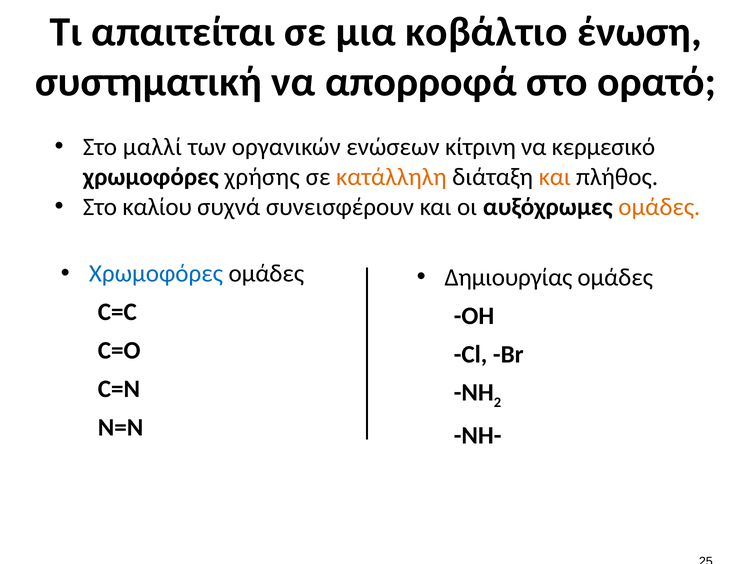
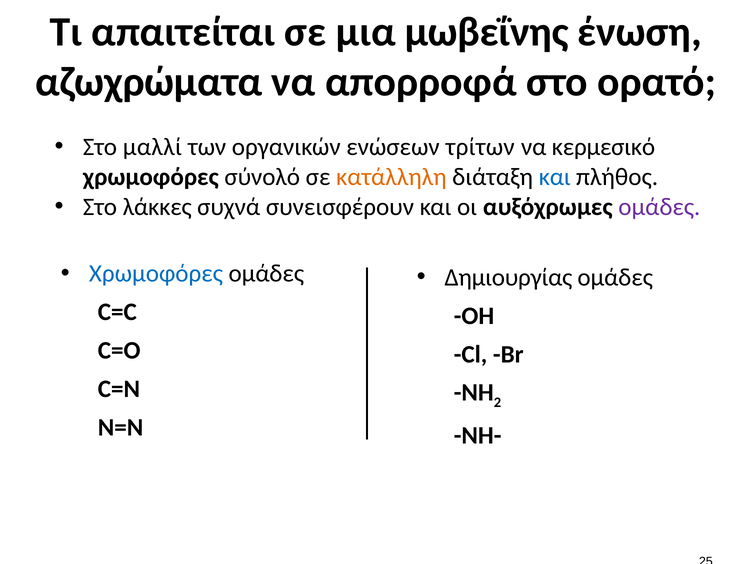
κοβάλτιο: κοβάλτιο -> μωβεΐνης
συστηματική: συστηματική -> αζωχρώματα
κίτρινη: κίτρινη -> τρίτων
χρήσης: χρήσης -> σύνολό
και at (555, 177) colour: orange -> blue
καλίου: καλίου -> λάκκες
ομάδες at (659, 207) colour: orange -> purple
